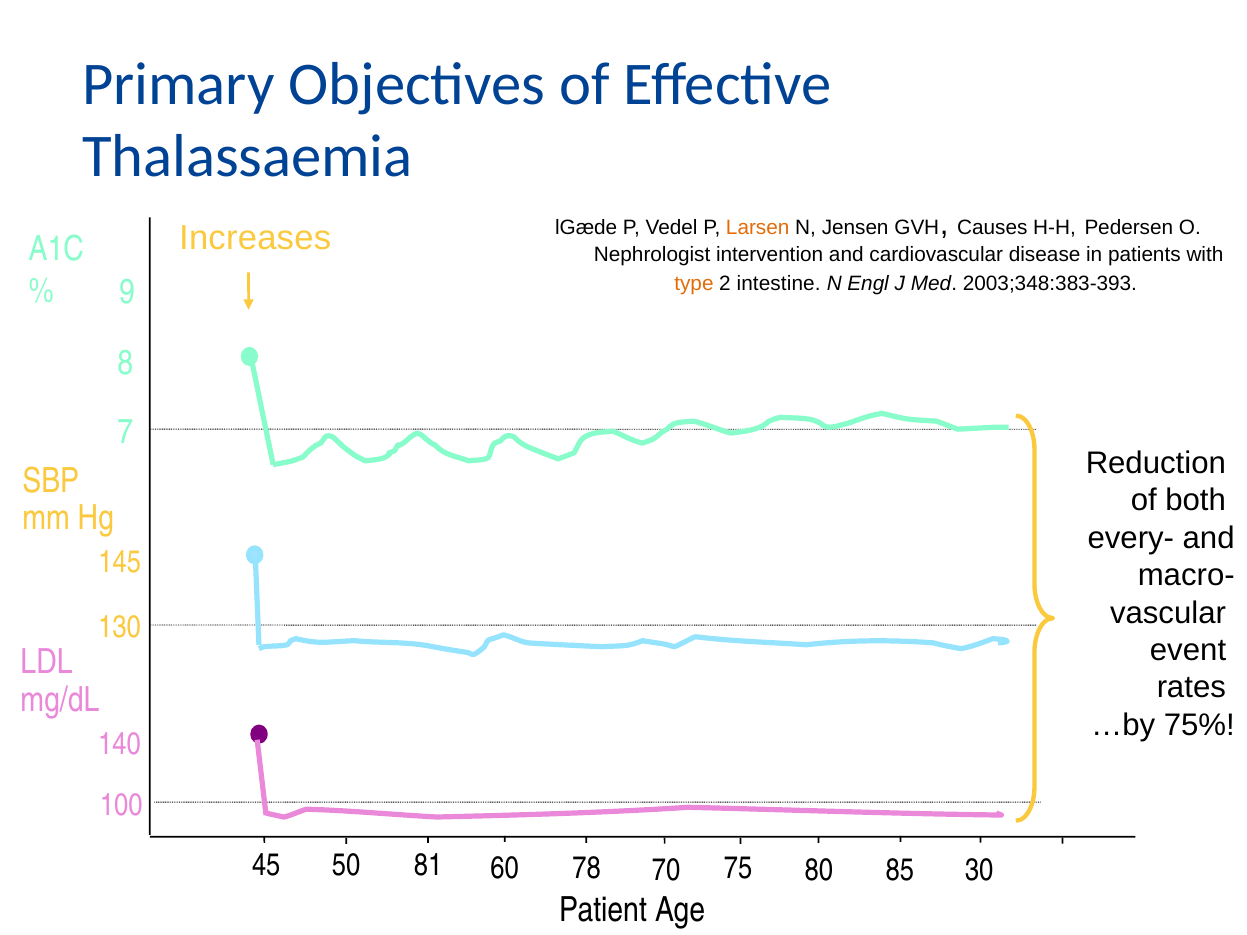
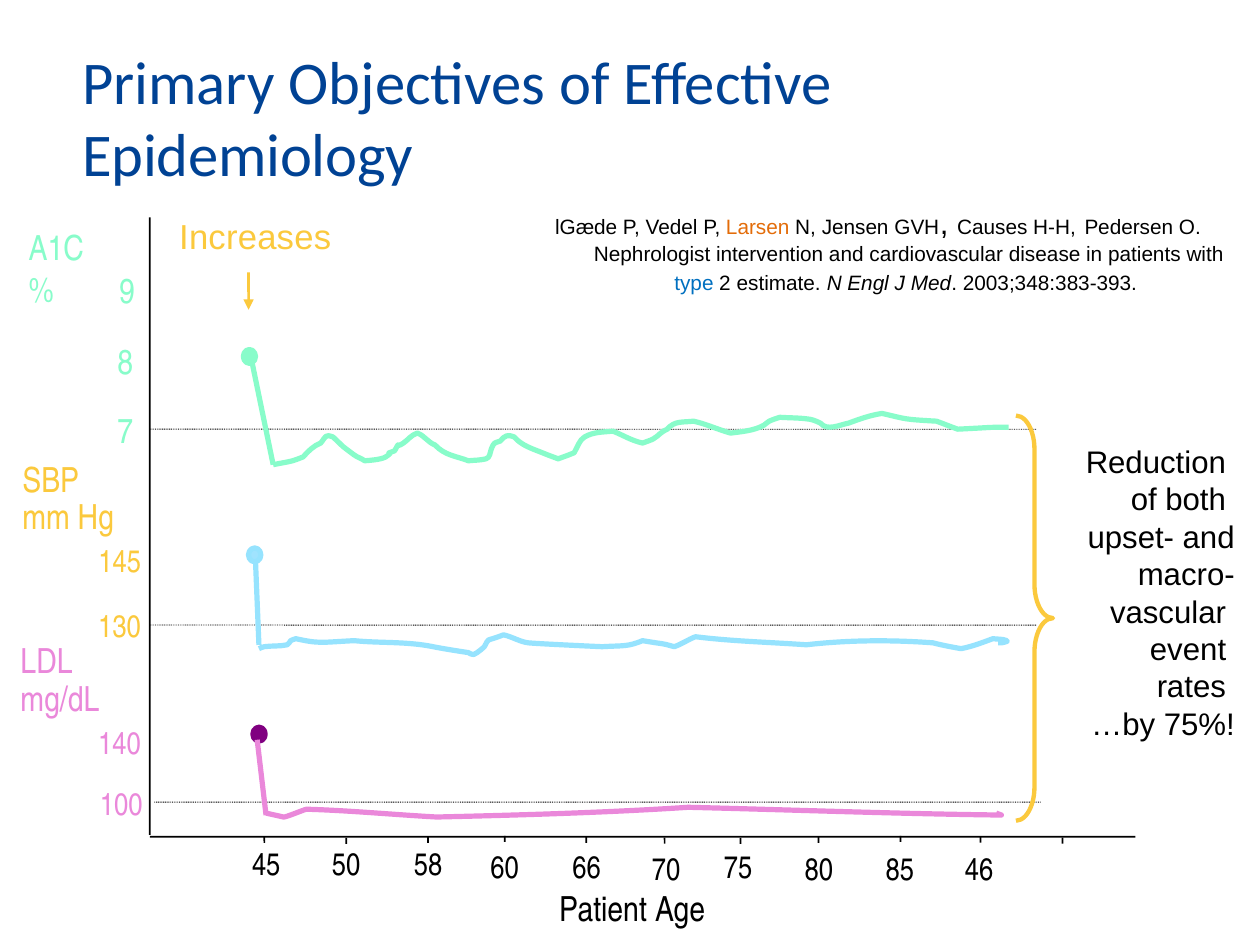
Thalassaemia: Thalassaemia -> Epidemiology
type colour: orange -> blue
intestine: intestine -> estimate
every-: every- -> upset-
81: 81 -> 58
78: 78 -> 66
30: 30 -> 46
